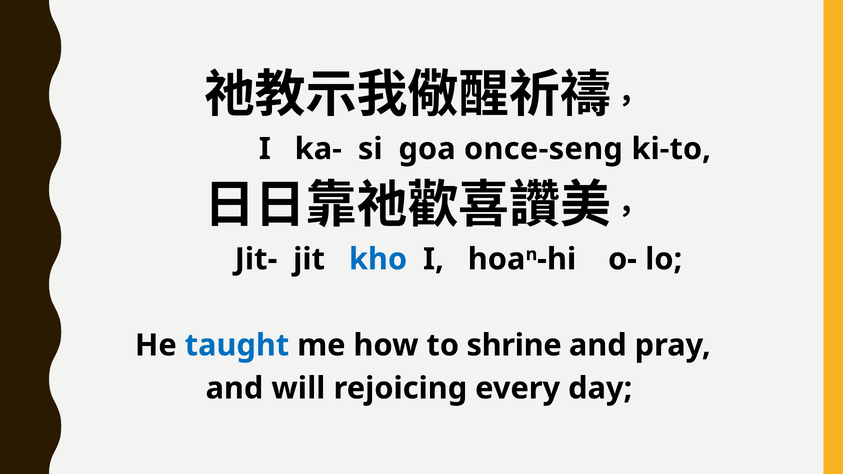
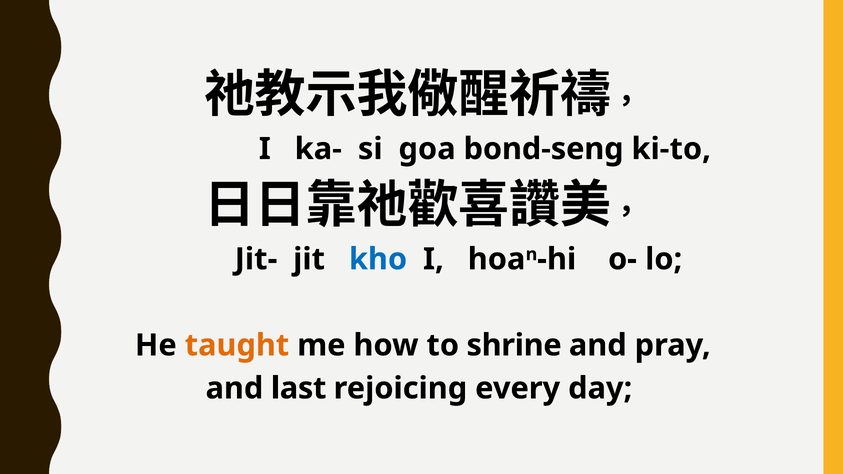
once-seng: once-seng -> bond-seng
taught colour: blue -> orange
will: will -> last
